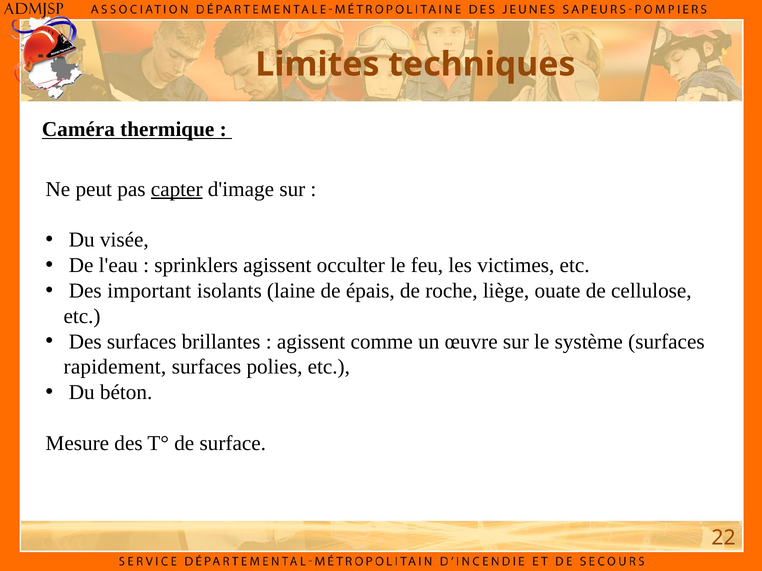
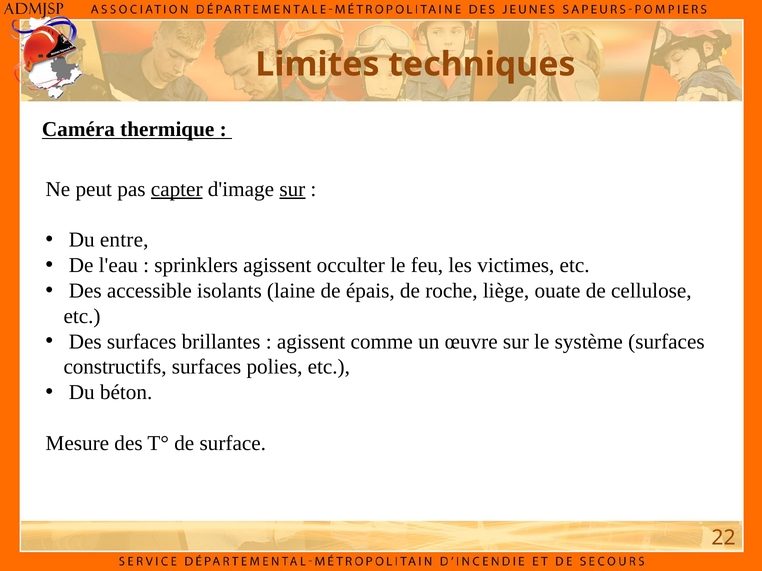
sur at (292, 189) underline: none -> present
visée: visée -> entre
important: important -> accessible
rapidement: rapidement -> constructifs
